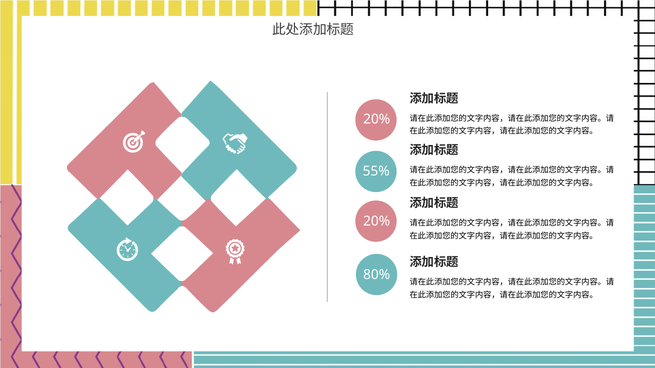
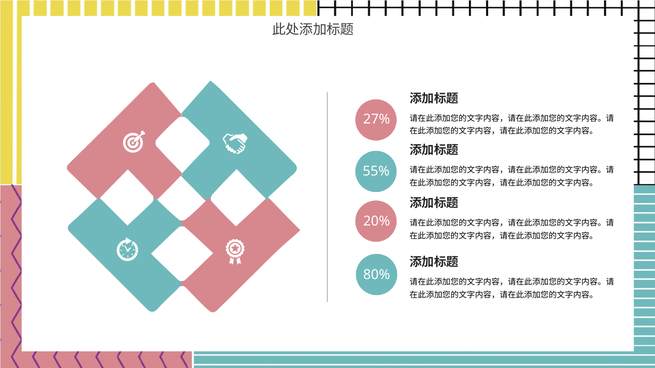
20% at (377, 119): 20% -> 27%
